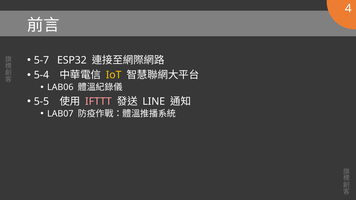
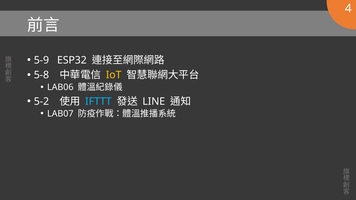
5-7: 5-7 -> 5-9
5-4: 5-4 -> 5-8
5-5: 5-5 -> 5-2
IFTTT colour: pink -> light blue
